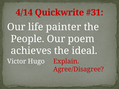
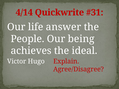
painter: painter -> answer
poem: poem -> being
